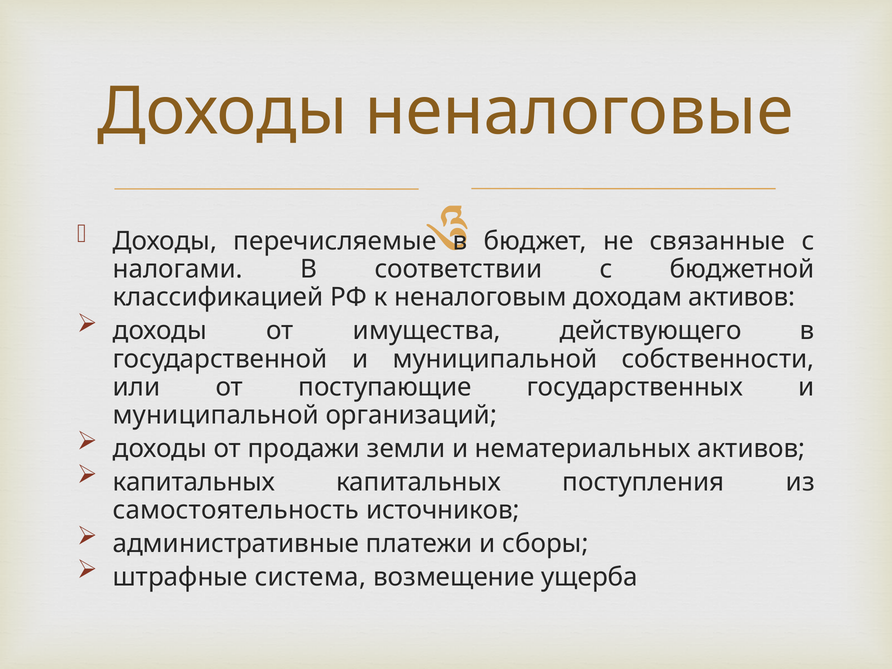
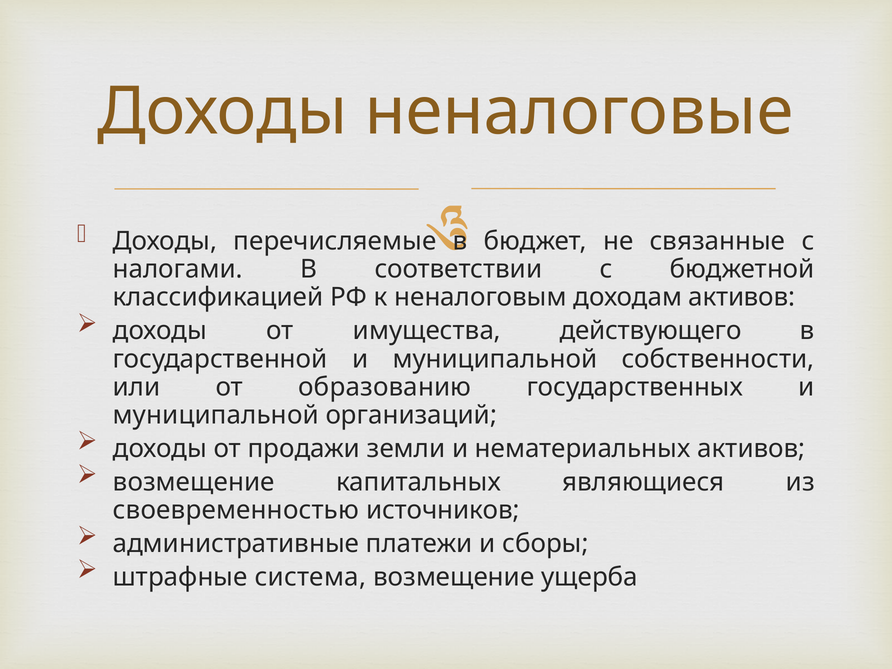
поступающие: поступающие -> образованию
капитальных at (194, 482): капитальных -> возмещение
поступления: поступления -> являющиеся
самостоятельность: самостоятельность -> своевременностью
